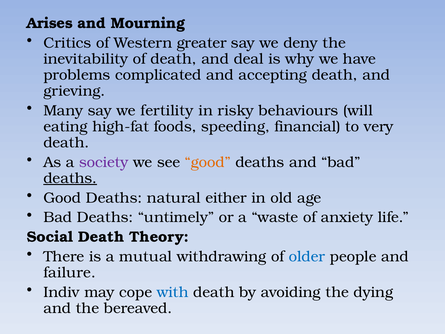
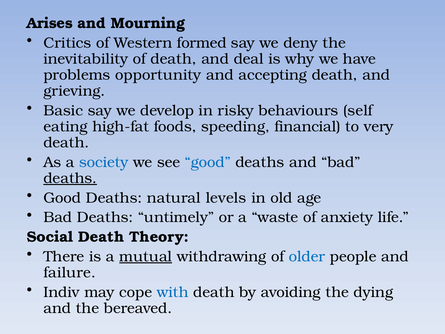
greater: greater -> formed
complicated: complicated -> opportunity
Many: Many -> Basic
fertility: fertility -> develop
will: will -> self
society colour: purple -> blue
good at (208, 162) colour: orange -> blue
either: either -> levels
mutual underline: none -> present
